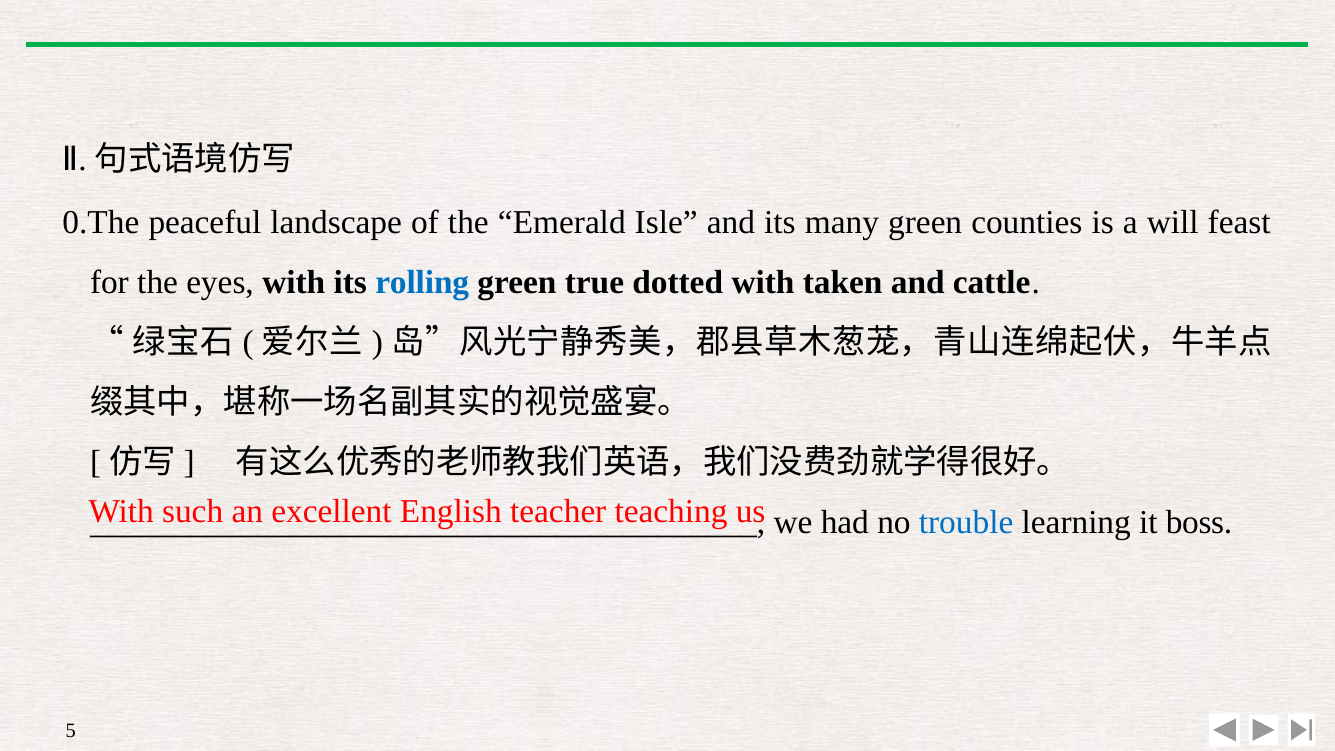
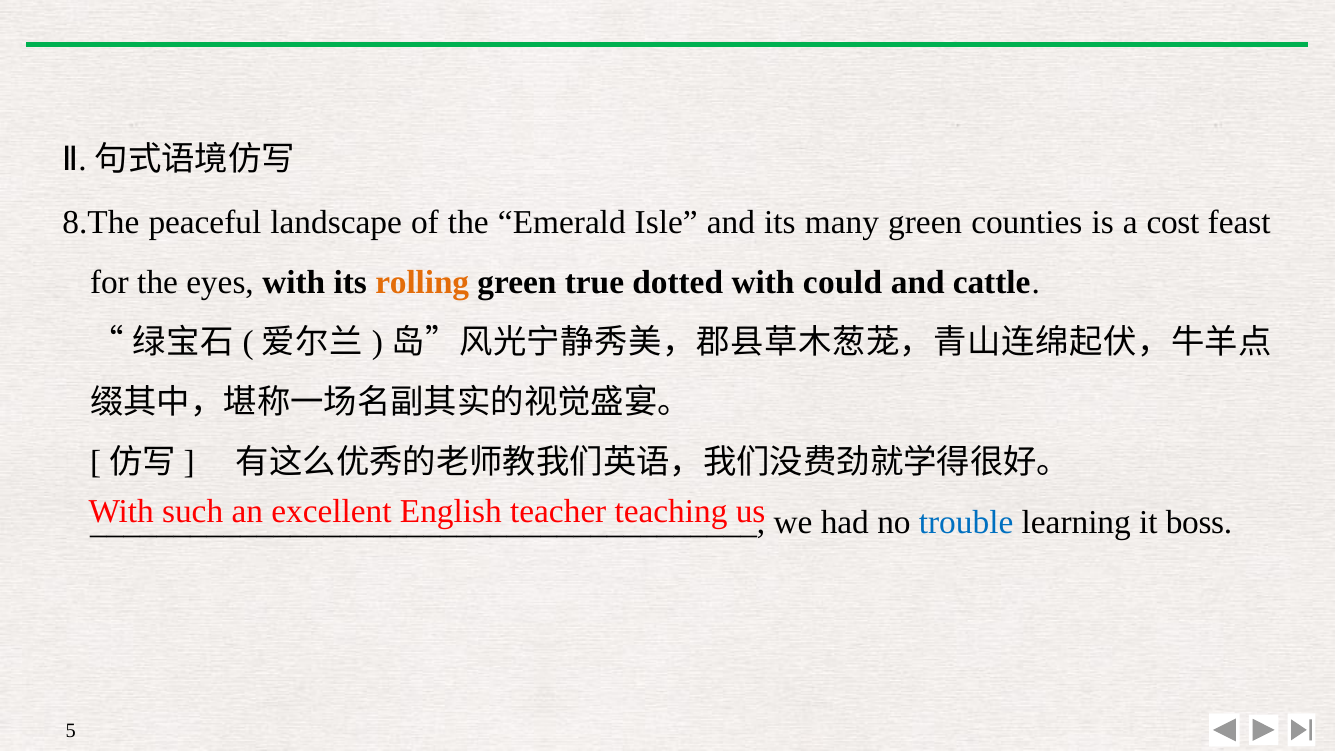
0.The: 0.The -> 8.The
will: will -> cost
rolling colour: blue -> orange
taken: taken -> could
